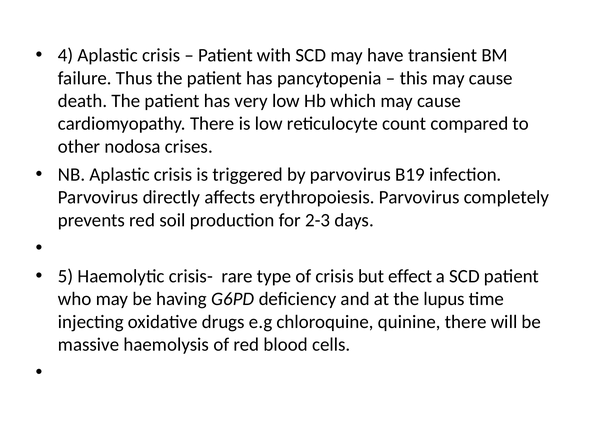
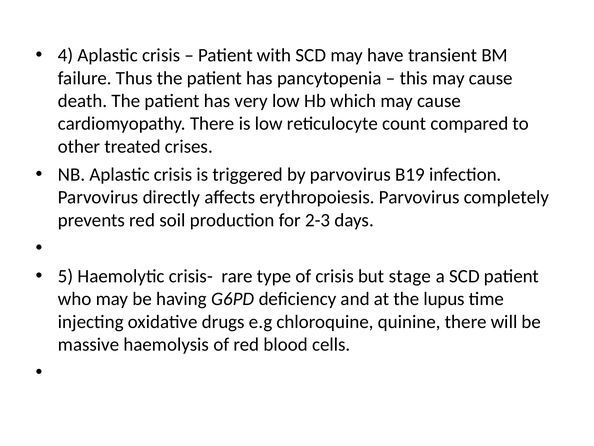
nodosa: nodosa -> treated
effect: effect -> stage
